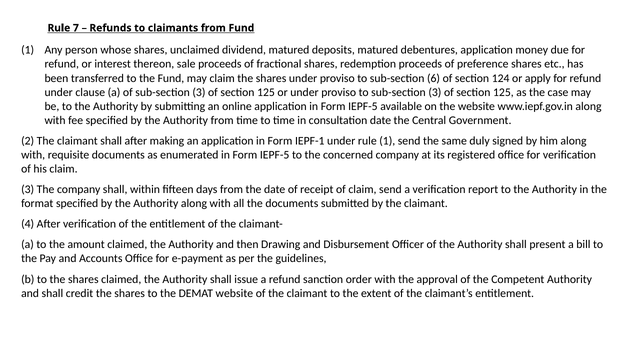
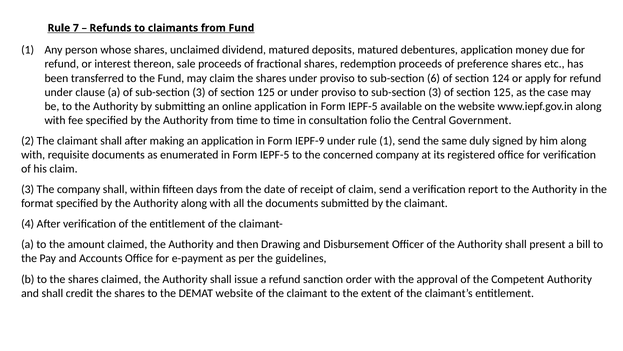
consultation date: date -> folio
IEPF-1: IEPF-1 -> IEPF-9
